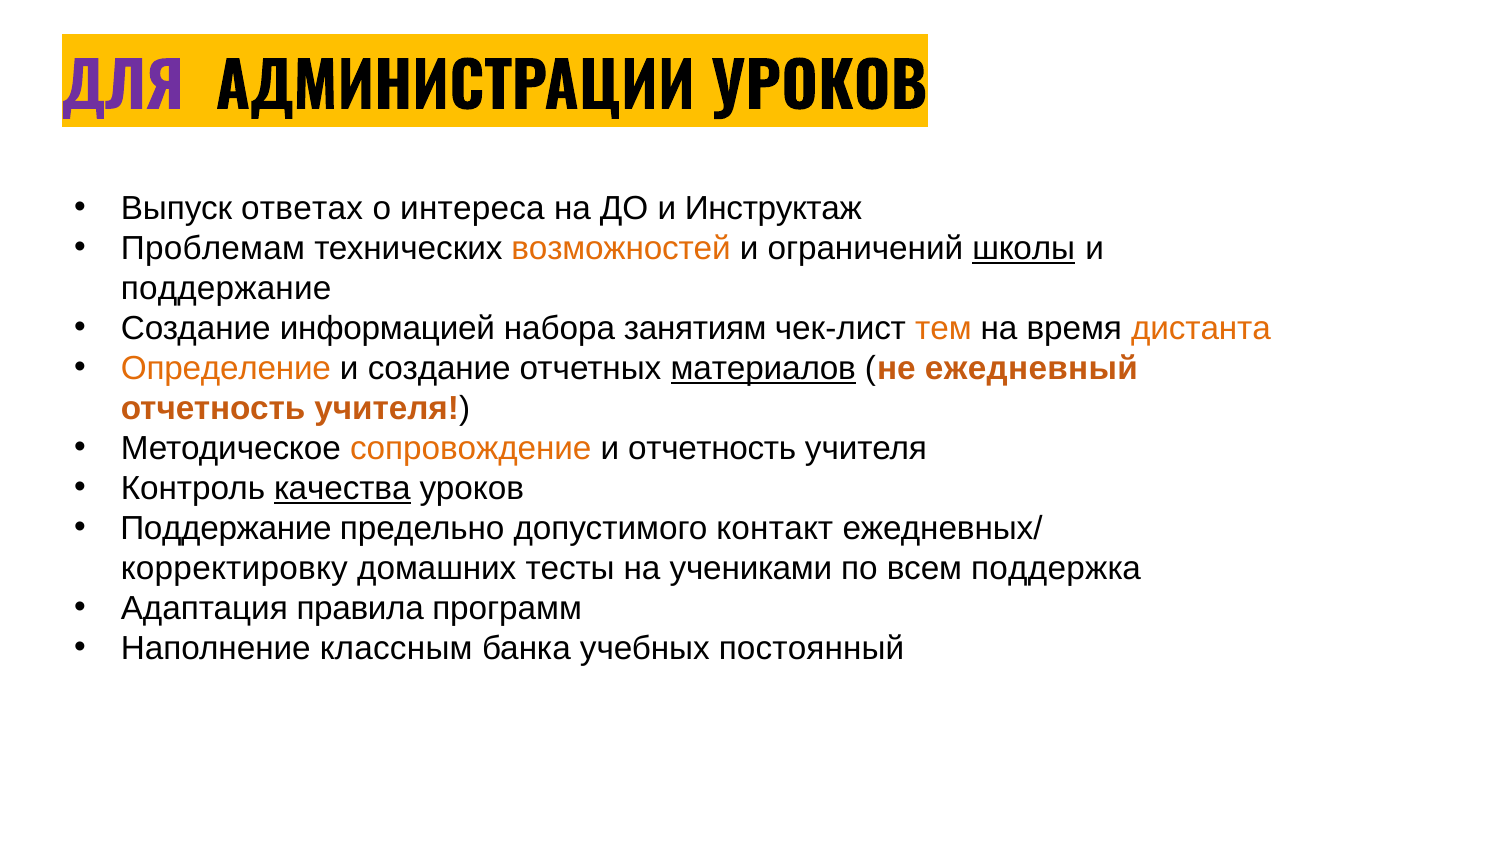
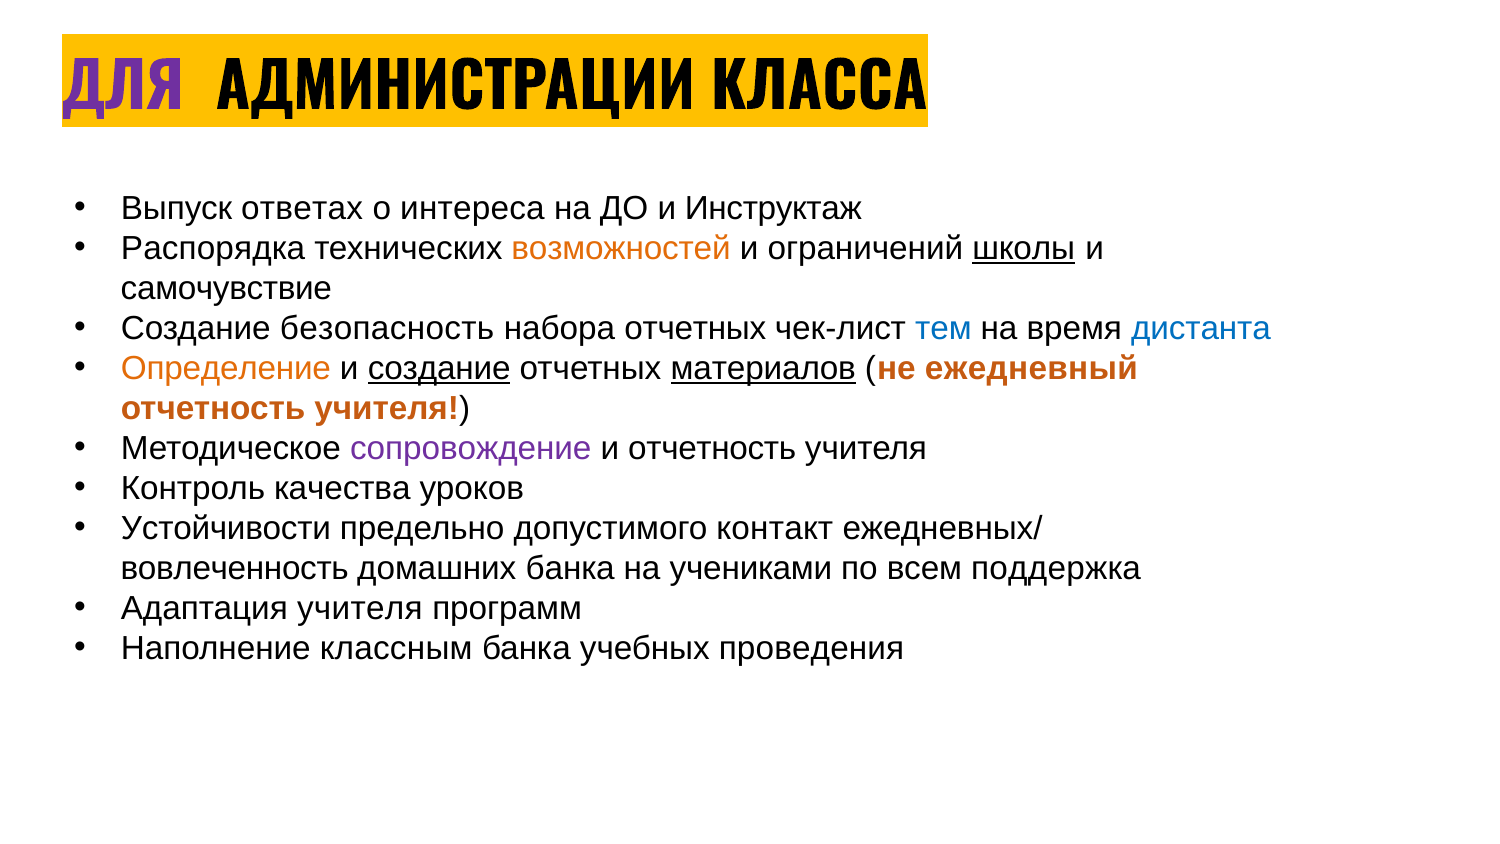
АДМИНИСТРАЦИИ УРОКОВ: УРОКОВ -> КЛАССА
Проблемам: Проблемам -> Распорядка
поддержание at (226, 288): поддержание -> самочувствие
информацией: информацией -> безопасность
набора занятиям: занятиям -> отчетных
тем colour: orange -> blue
дистанта colour: orange -> blue
создание at (439, 368) underline: none -> present
сопровождение colour: orange -> purple
качества underline: present -> none
Поддержание at (226, 528): Поддержание -> Устойчивости
корректировку: корректировку -> вовлеченность
домашних тесты: тесты -> банка
Адаптация правила: правила -> учителя
постоянный: постоянный -> проведения
